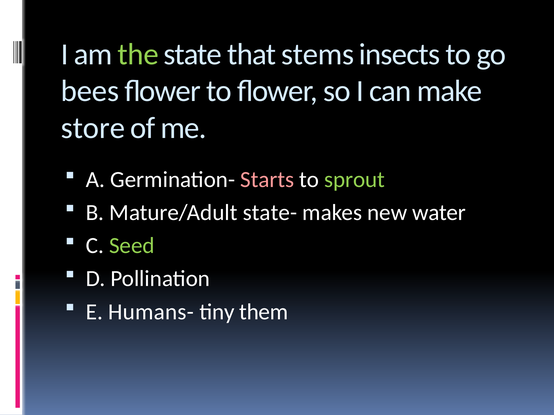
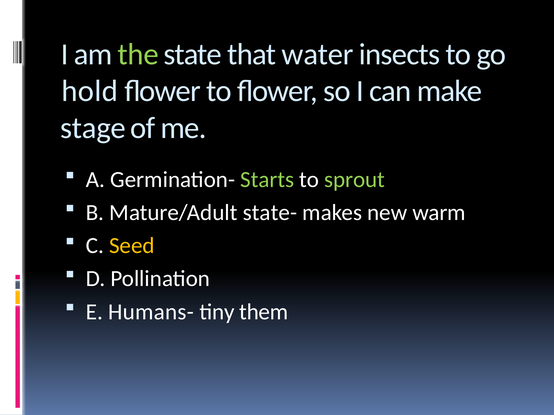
stems: stems -> water
bees: bees -> hold
store: store -> stage
Starts colour: pink -> light green
water: water -> warm
Seed colour: light green -> yellow
